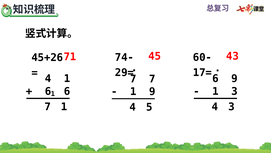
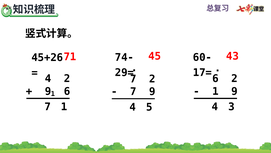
4 1: 1 -> 2
6 9: 9 -> 2
7 7: 7 -> 2
6 at (48, 91): 6 -> 9
3 at (234, 91): 3 -> 9
1 at (133, 91): 1 -> 7
